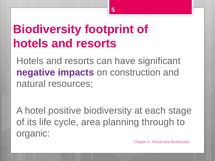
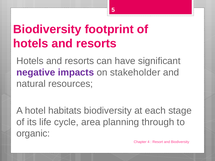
construction: construction -> stakeholder
positive: positive -> habitats
